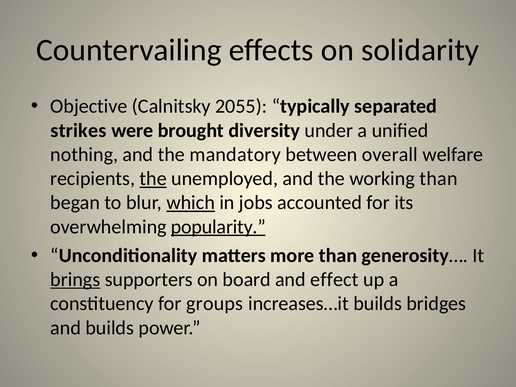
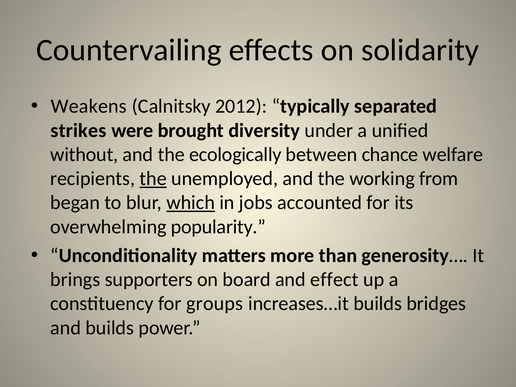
Objective: Objective -> Weakens
2055: 2055 -> 2012
nothing: nothing -> without
mandatory: mandatory -> ecologically
overall: overall -> chance
working than: than -> from
popularity underline: present -> none
brings underline: present -> none
